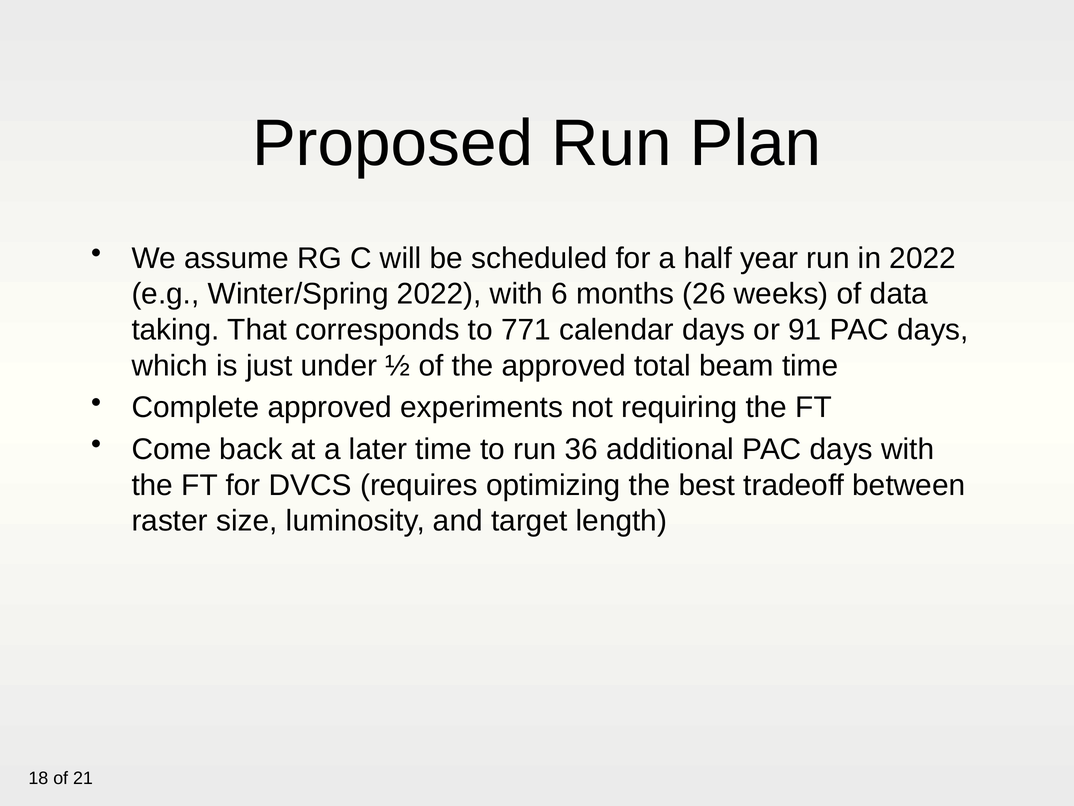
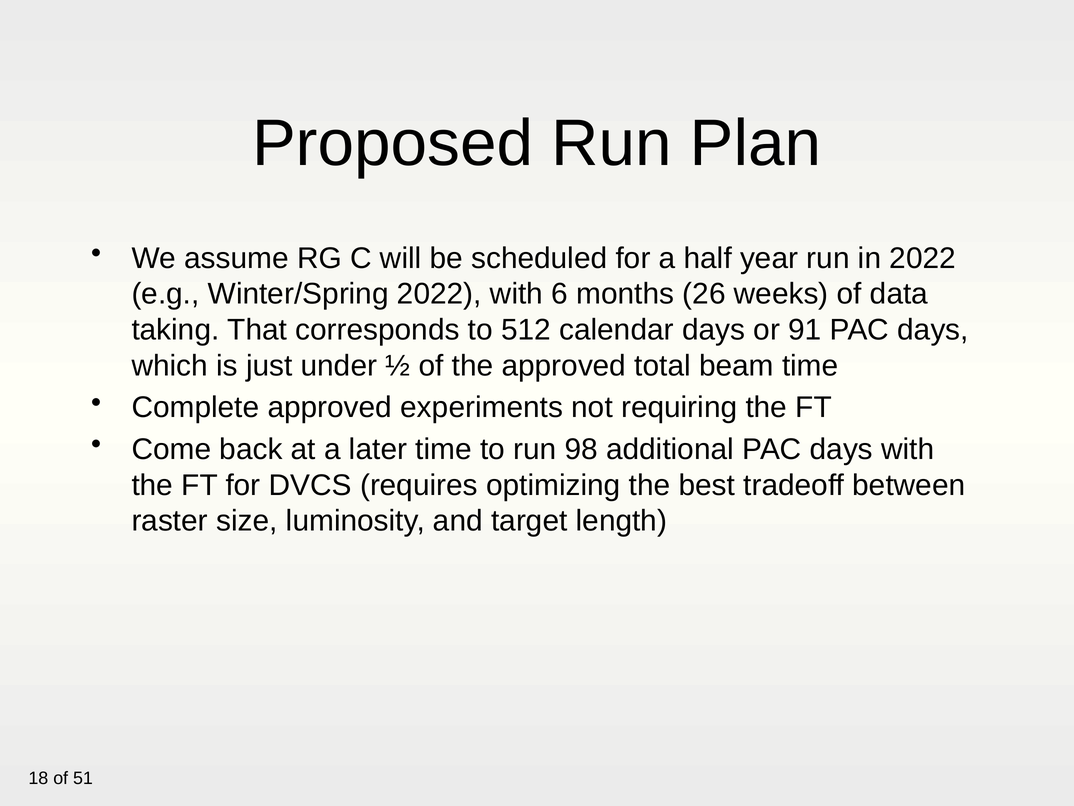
771: 771 -> 512
36: 36 -> 98
21: 21 -> 51
